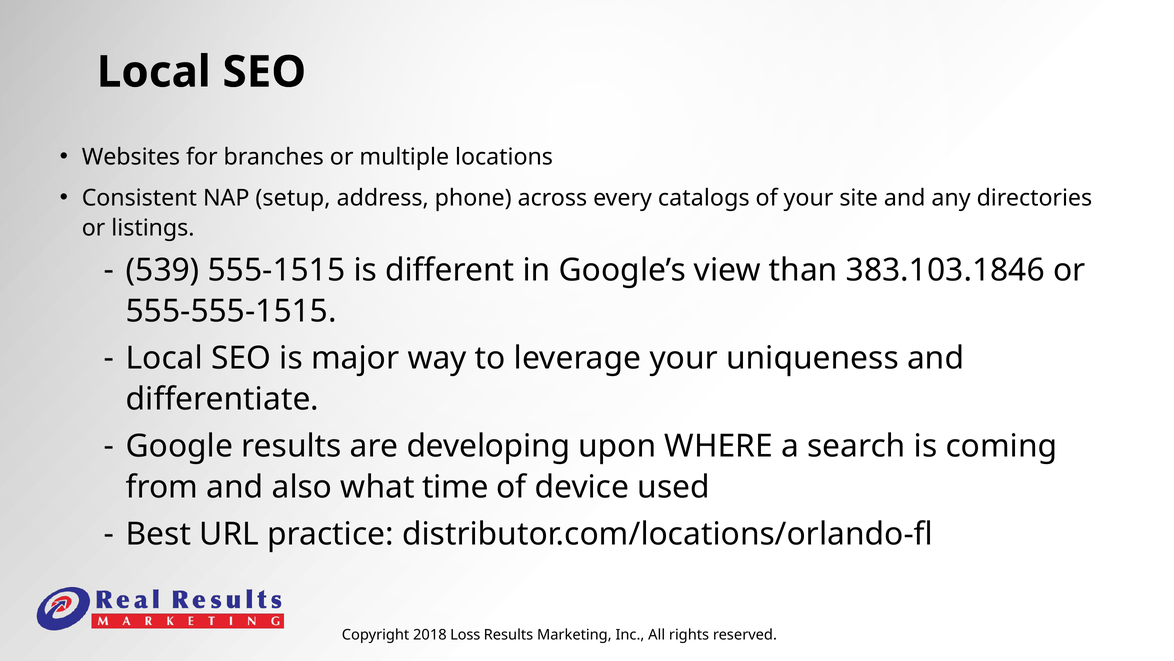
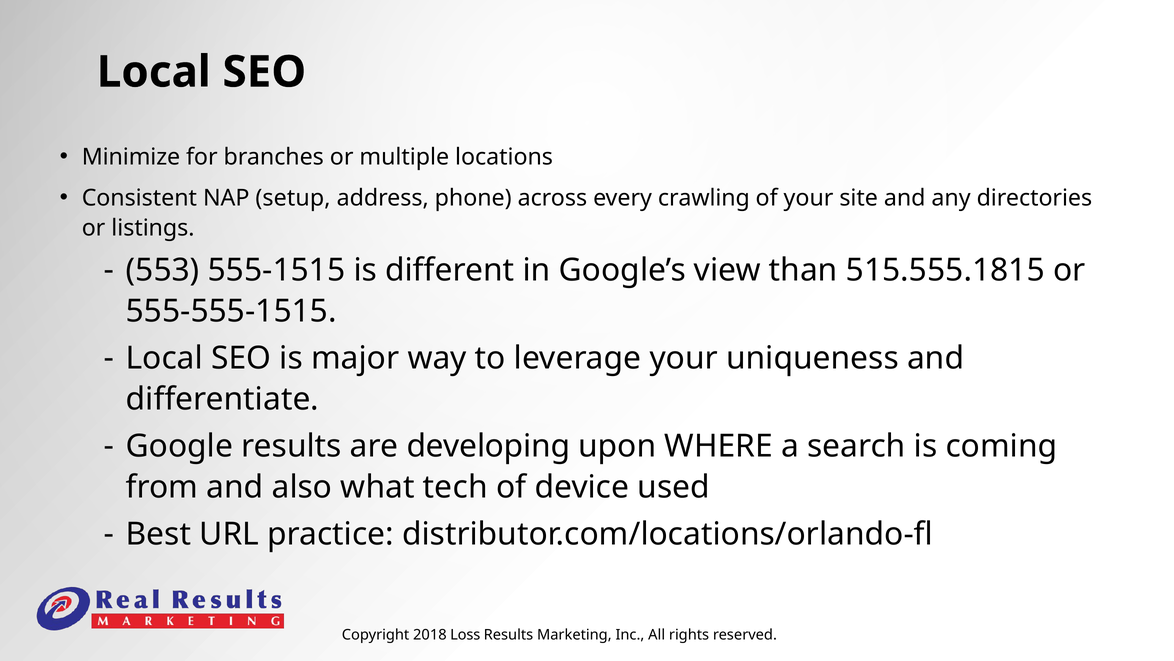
Websites: Websites -> Minimize
catalogs: catalogs -> crawling
539: 539 -> 553
383.103.1846: 383.103.1846 -> 515.555.1815
time: time -> tech
